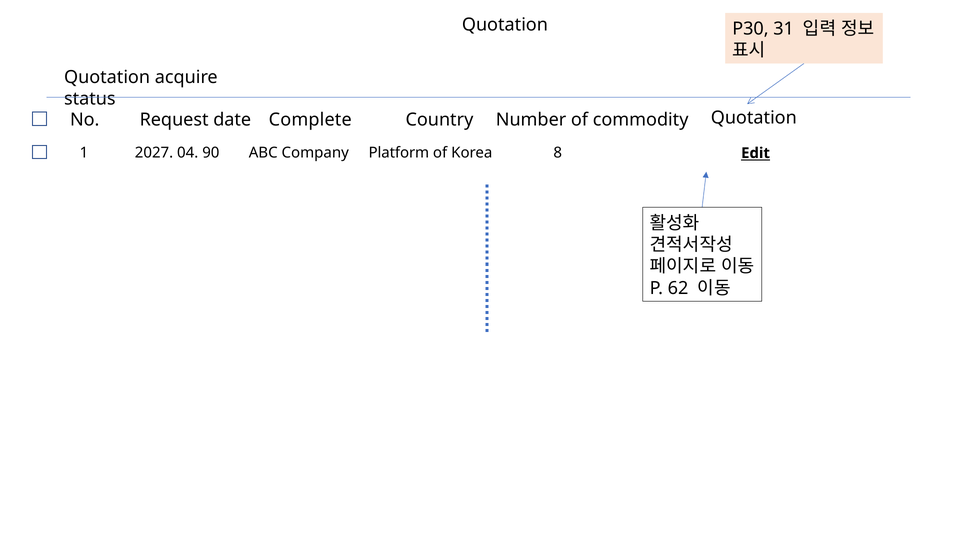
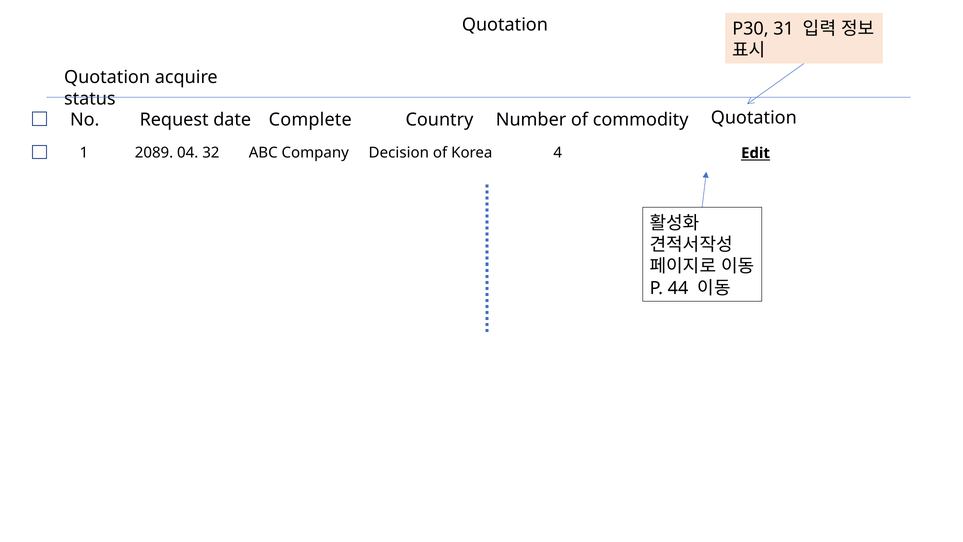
2027: 2027 -> 2089
90: 90 -> 32
Platform: Platform -> Decision
8: 8 -> 4
62: 62 -> 44
